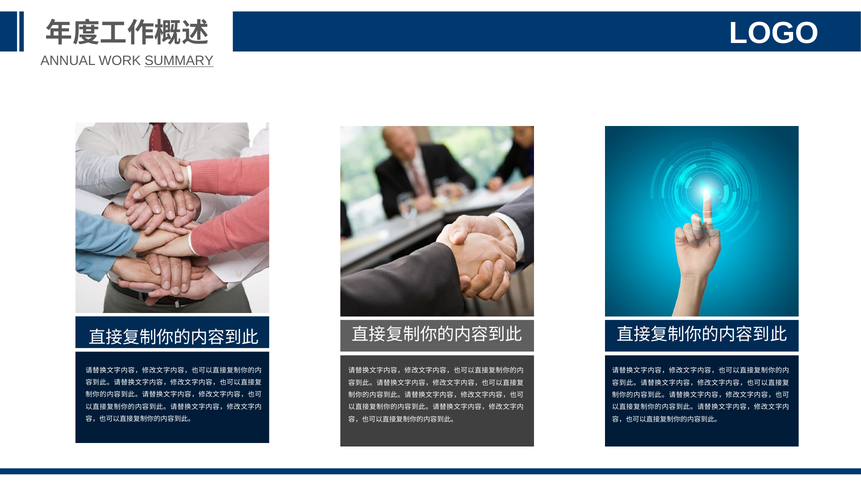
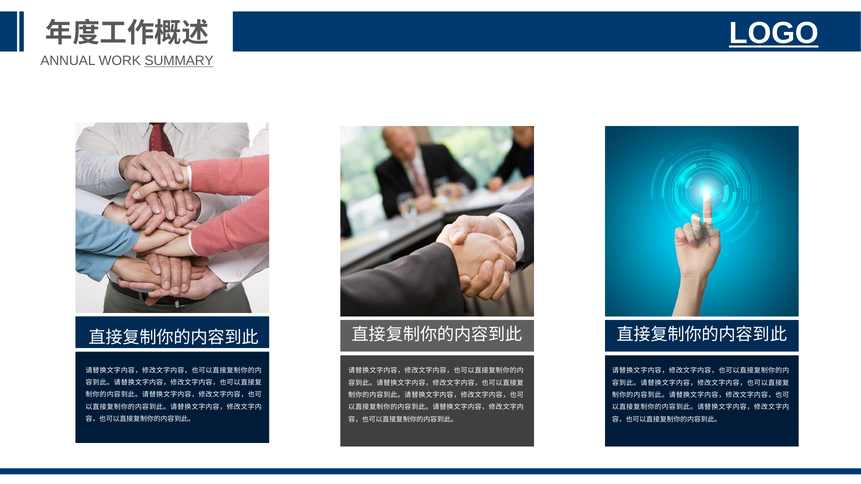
LOGO underline: none -> present
